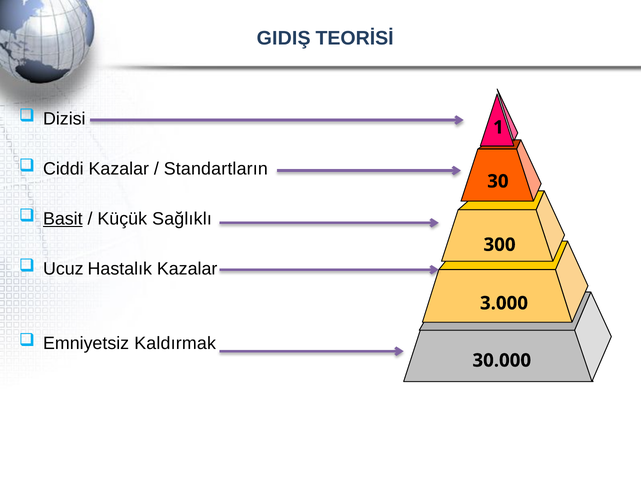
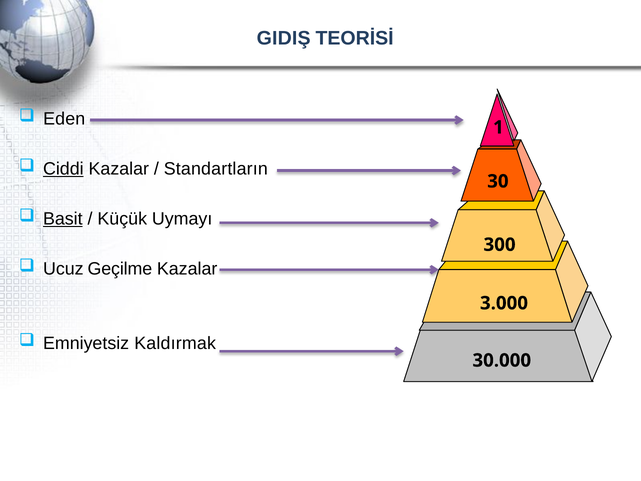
Dizisi: Dizisi -> Eden
Ciddi underline: none -> present
Sağlıklı: Sağlıklı -> Uymayı
Hastalık: Hastalık -> Geçilme
